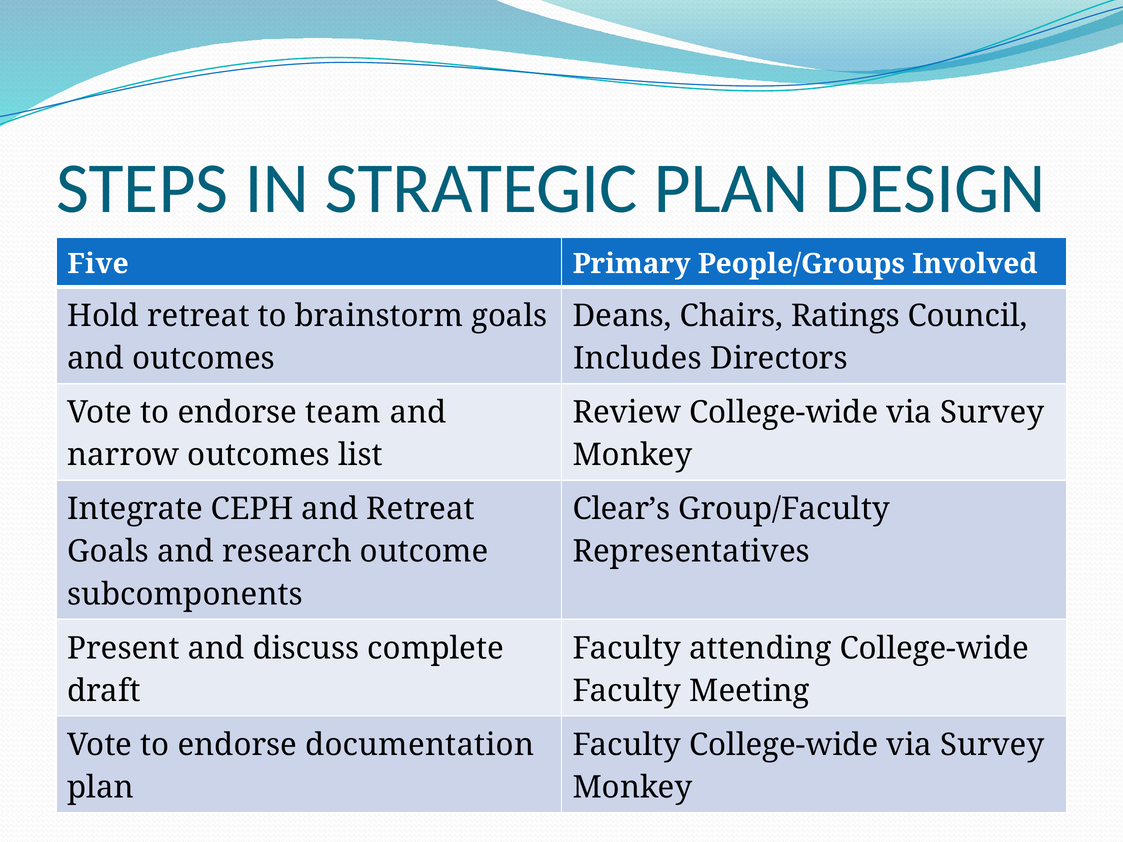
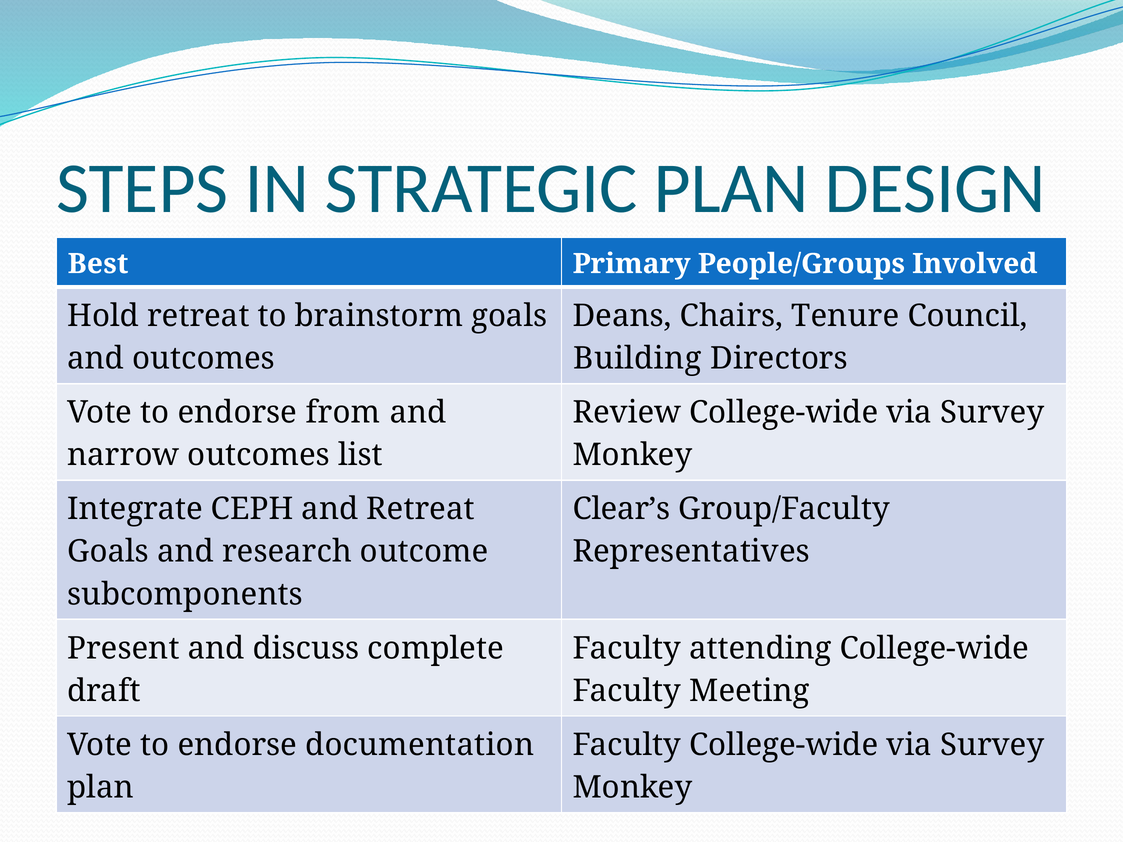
Five: Five -> Best
Ratings: Ratings -> Tenure
Includes: Includes -> Building
team: team -> from
